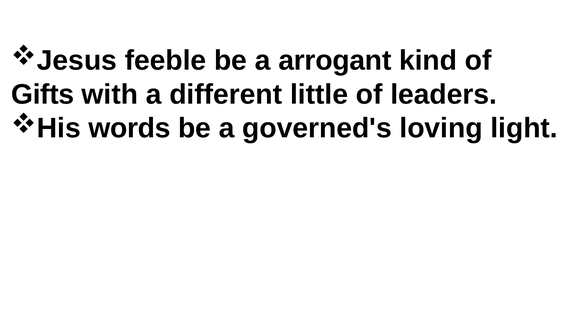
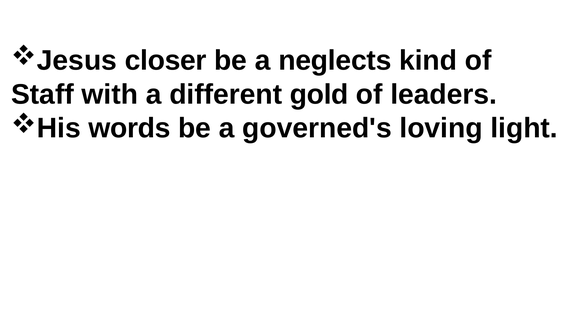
feeble: feeble -> closer
arrogant: arrogant -> neglects
Gifts: Gifts -> Staff
little: little -> gold
